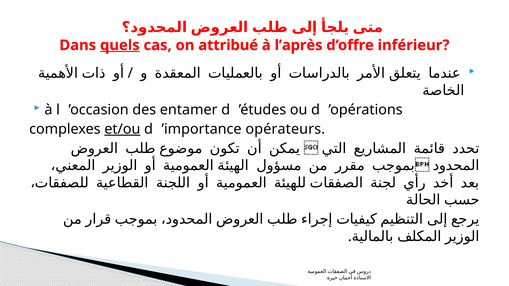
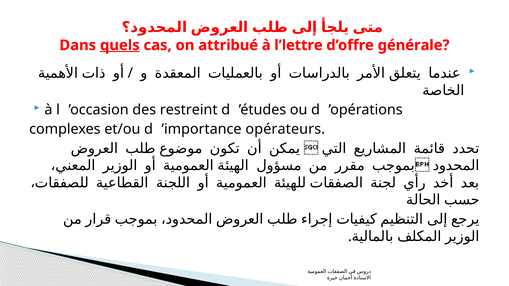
l’après: l’après -> l’lettre
inférieur: inférieur -> générale
entamer: entamer -> restreint
et/ou underline: present -> none
